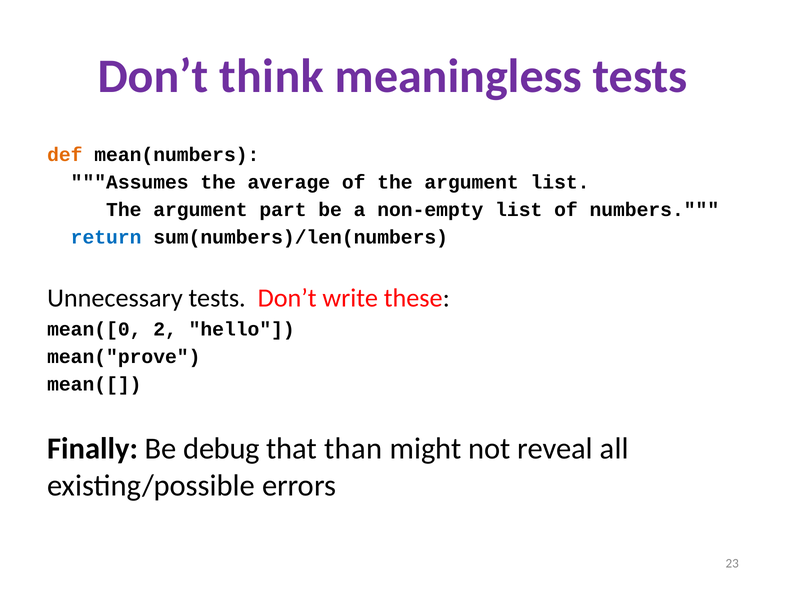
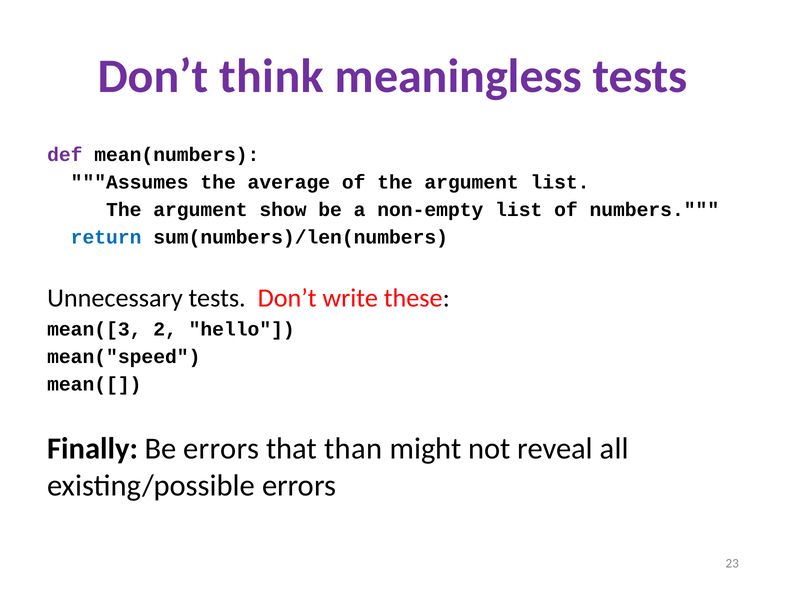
def colour: orange -> purple
part: part -> show
mean([0: mean([0 -> mean([3
mean("prove: mean("prove -> mean("speed
Be debug: debug -> errors
